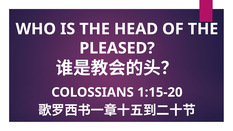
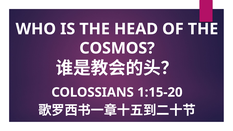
PLEASED: PLEASED -> COSMOS
